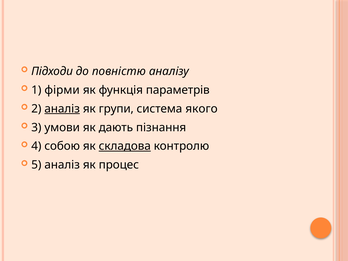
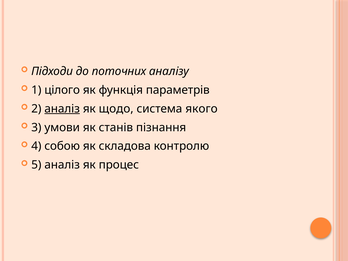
повністю: повністю -> поточних
фірми: фірми -> цілого
групи: групи -> щодо
дають: дають -> станів
складова underline: present -> none
